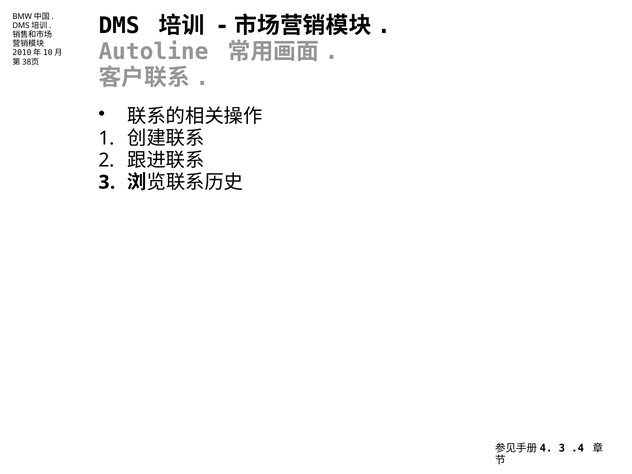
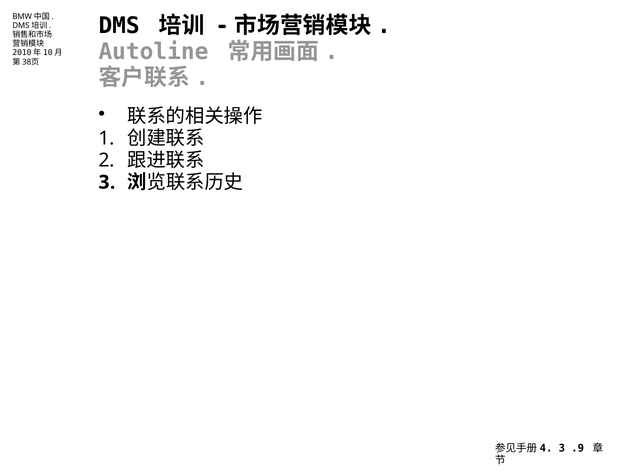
.4: .4 -> .9
